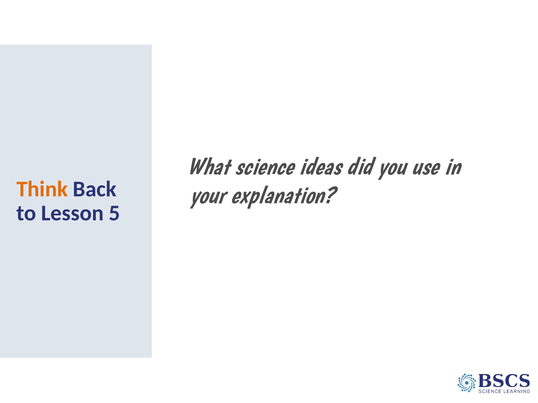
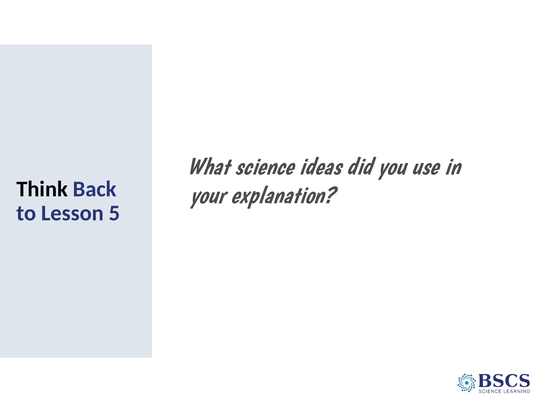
Think colour: orange -> black
